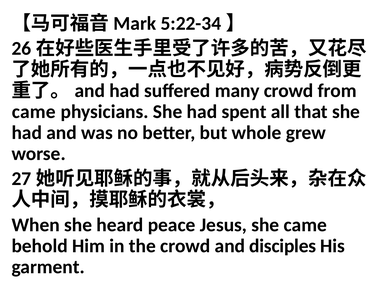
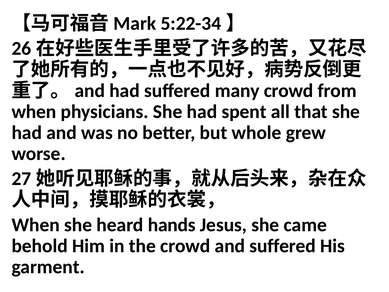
came at (34, 112): came -> when
peace: peace -> hands
and disciples: disciples -> suffered
